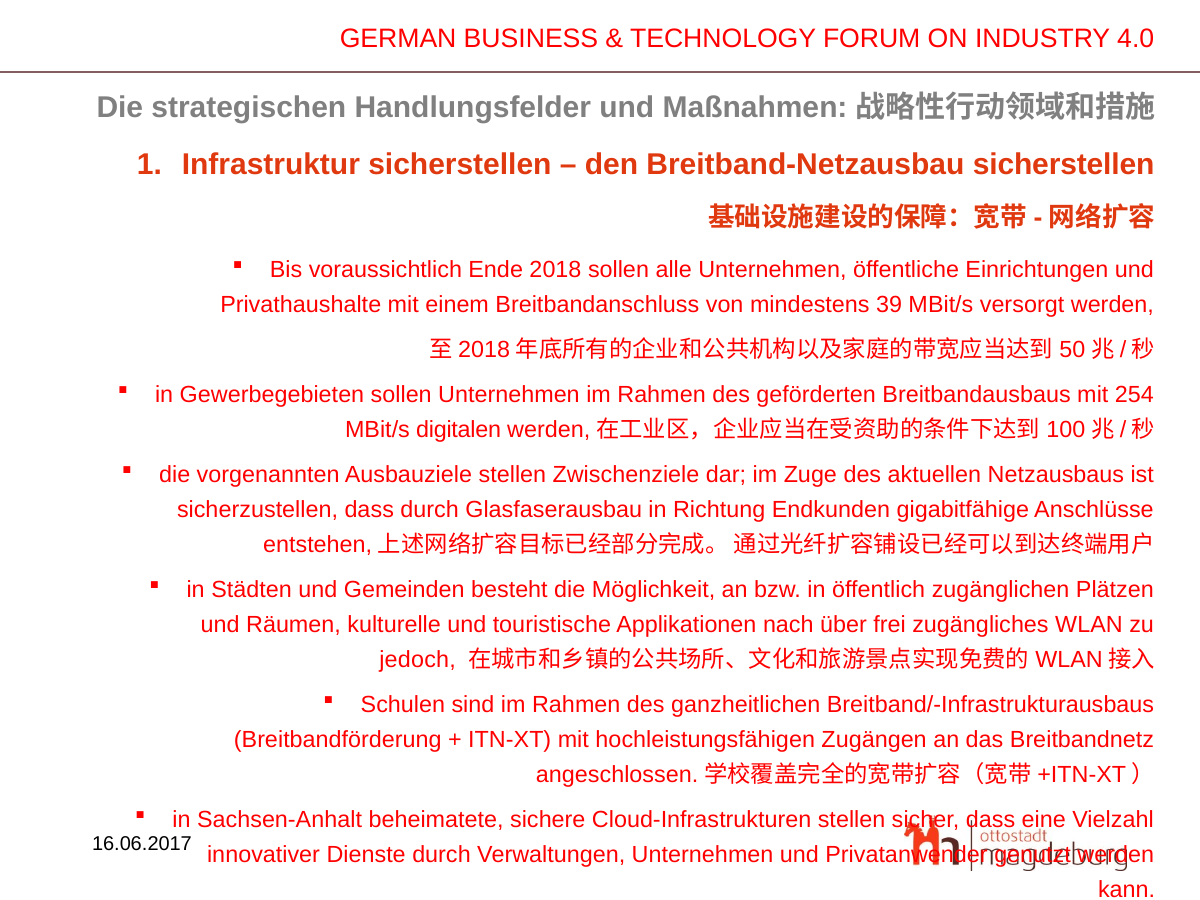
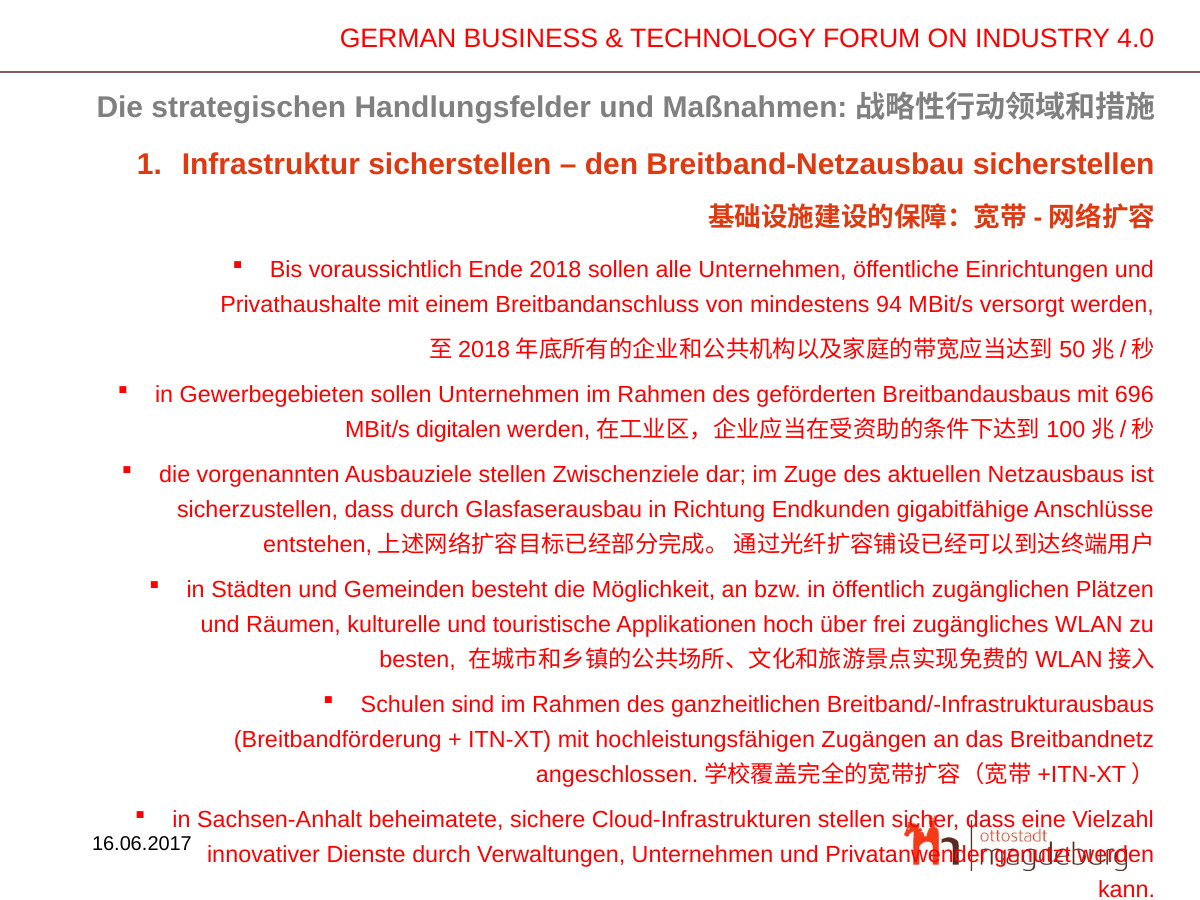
39: 39 -> 94
254: 254 -> 696
nach: nach -> hoch
jedoch: jedoch -> besten
